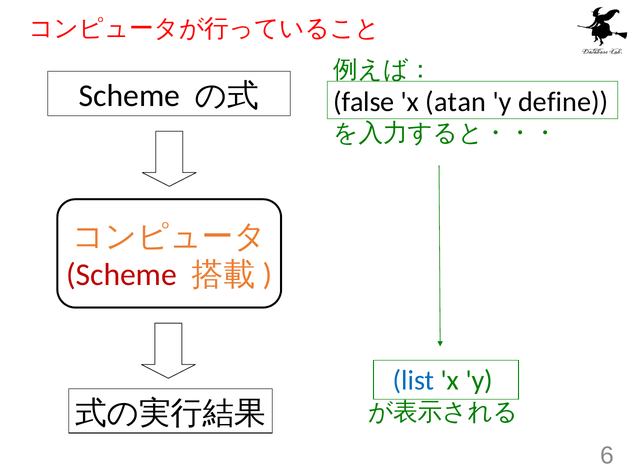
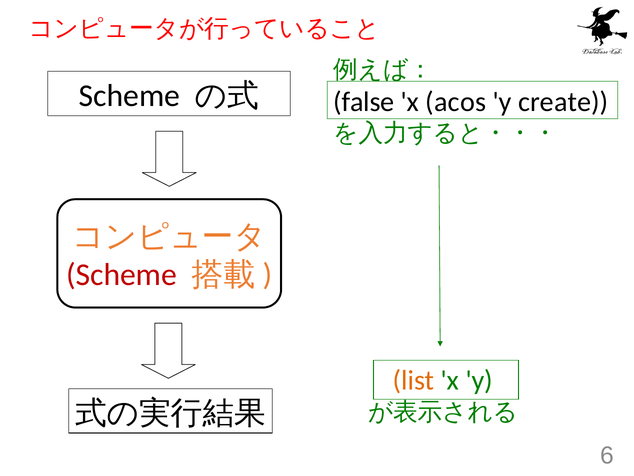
atan: atan -> acos
define: define -> create
list colour: blue -> orange
